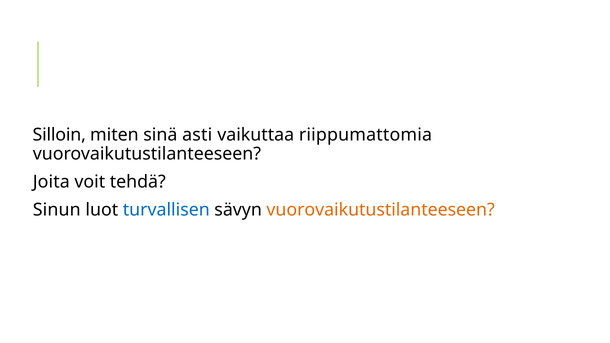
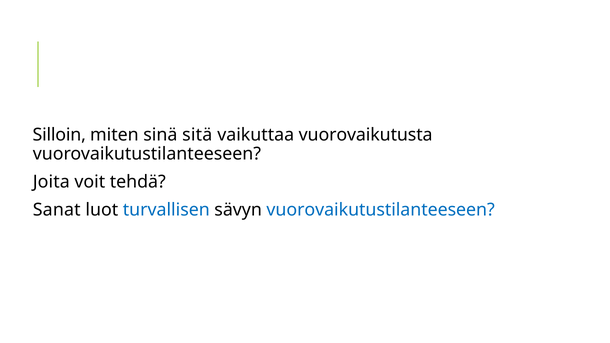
asti: asti -> sitä
riippumattomia: riippumattomia -> vuorovaikutusta
Sinun: Sinun -> Sanat
vuorovaikutustilanteeseen at (381, 210) colour: orange -> blue
